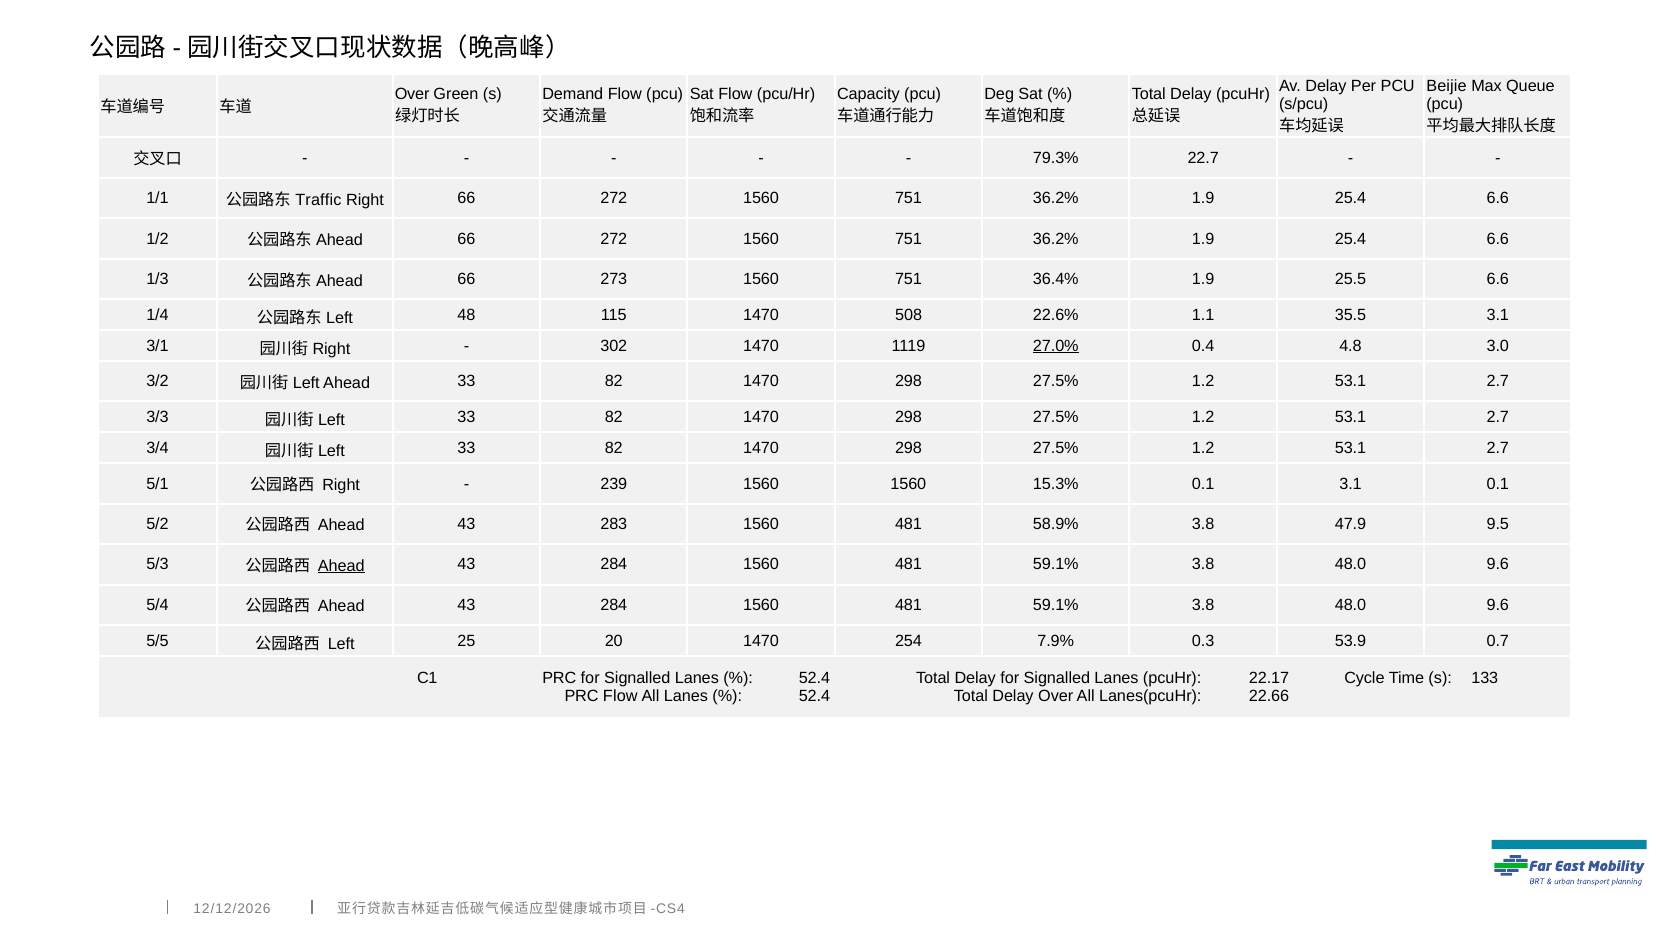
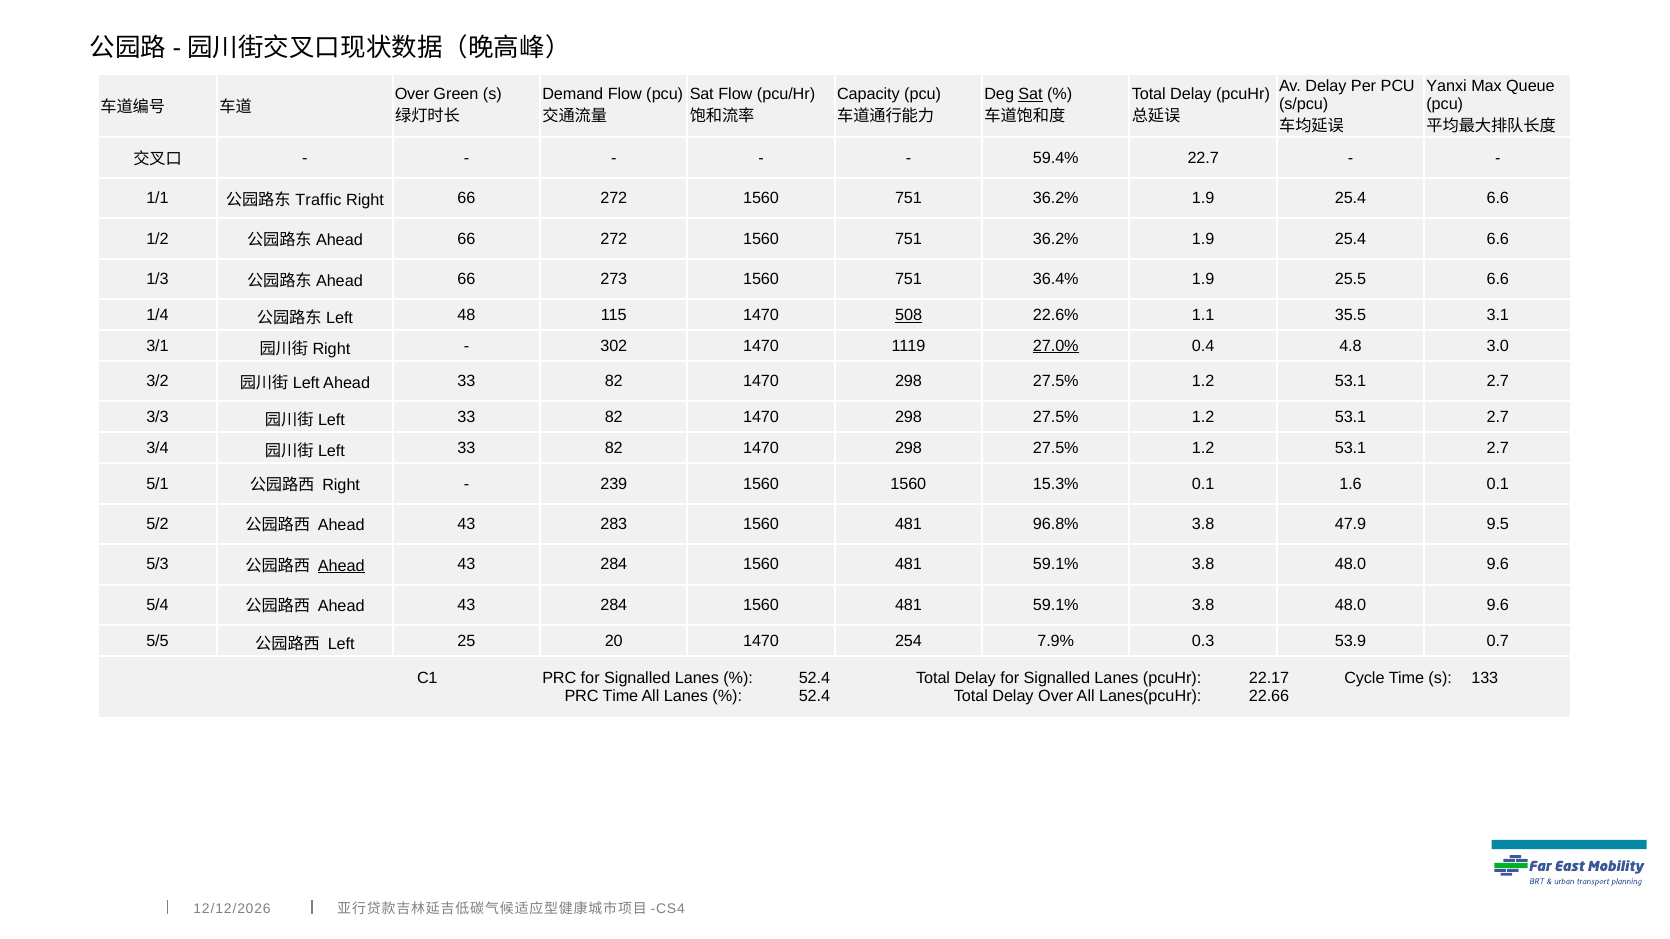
Beijie: Beijie -> Yanxi
Sat at (1031, 95) underline: none -> present
79.3%: 79.3% -> 59.4%
508 underline: none -> present
0.1 3.1: 3.1 -> 1.6
58.9%: 58.9% -> 96.8%
PRC Flow: Flow -> Time
